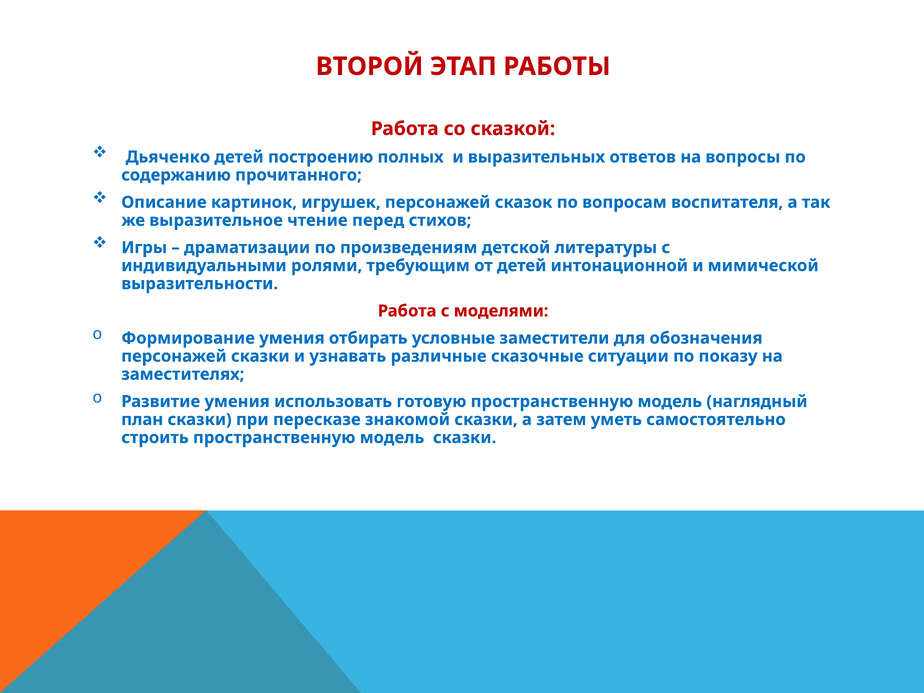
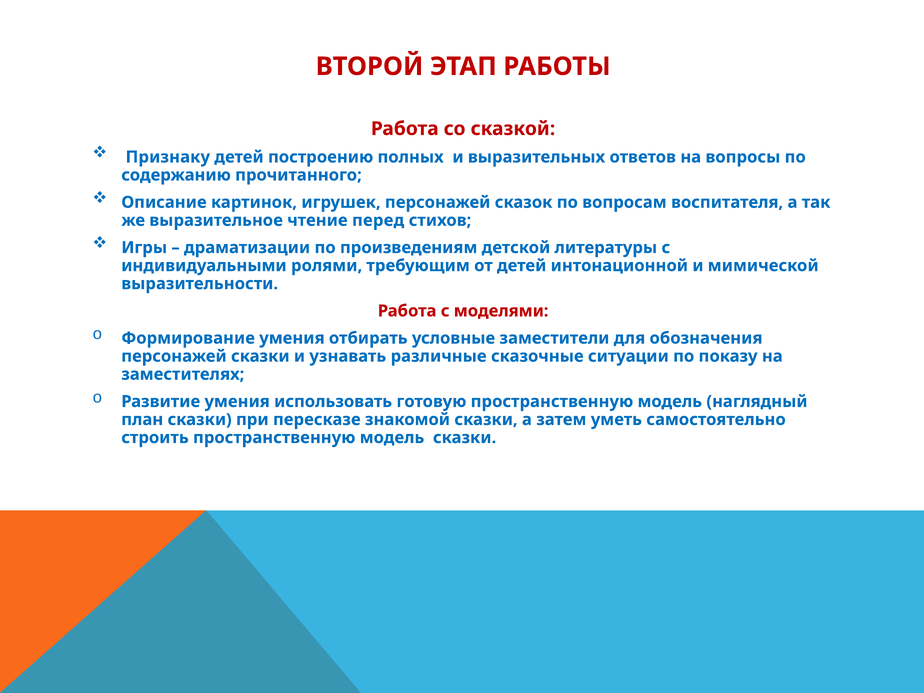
Дьяченко: Дьяченко -> Признаку
